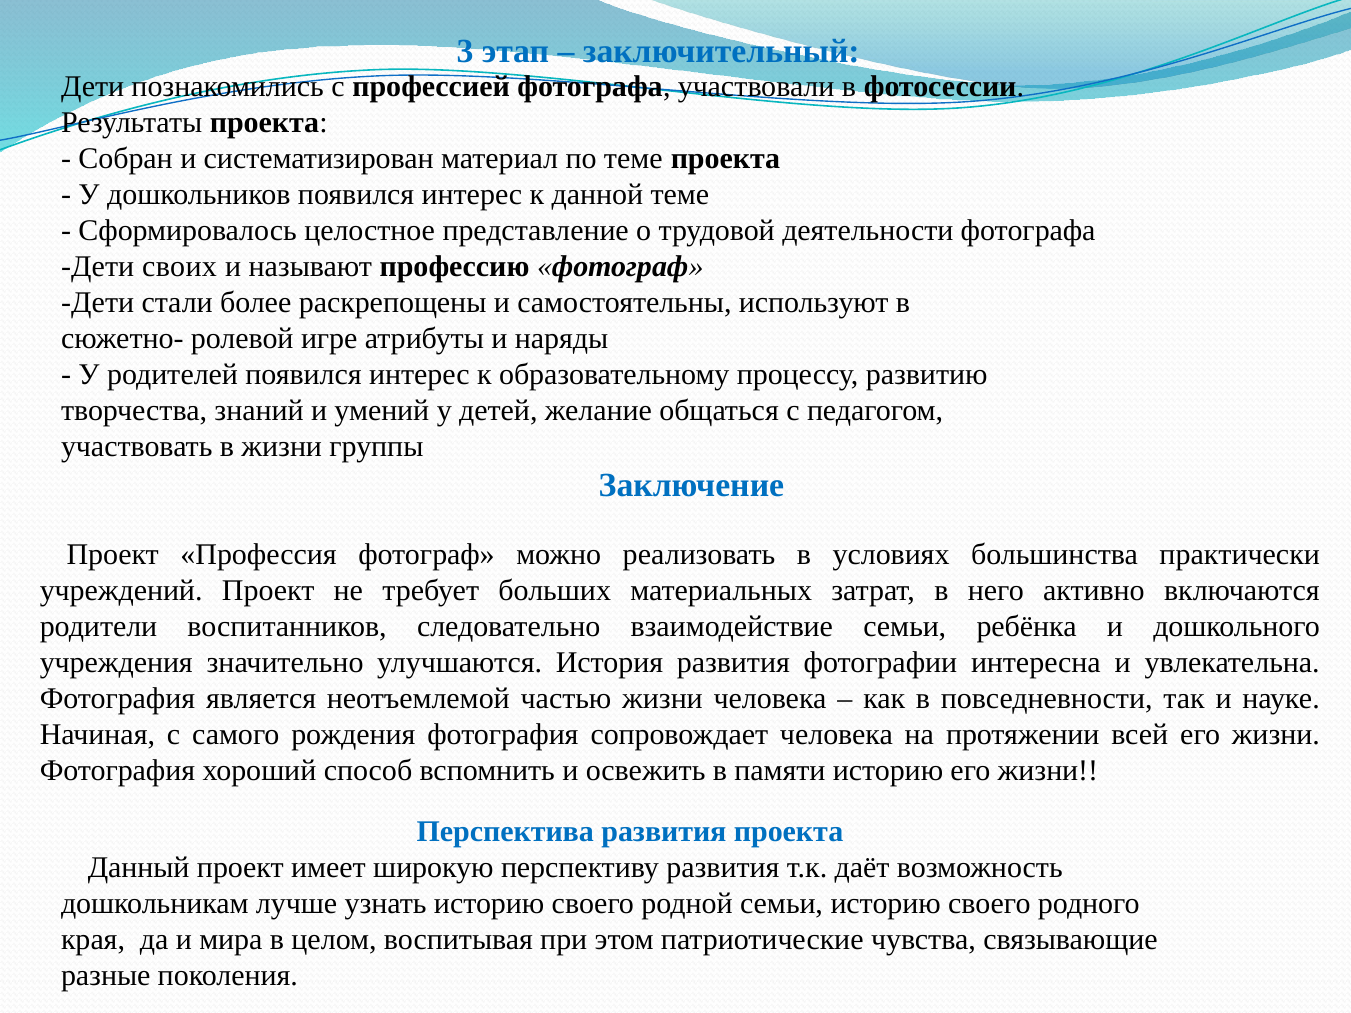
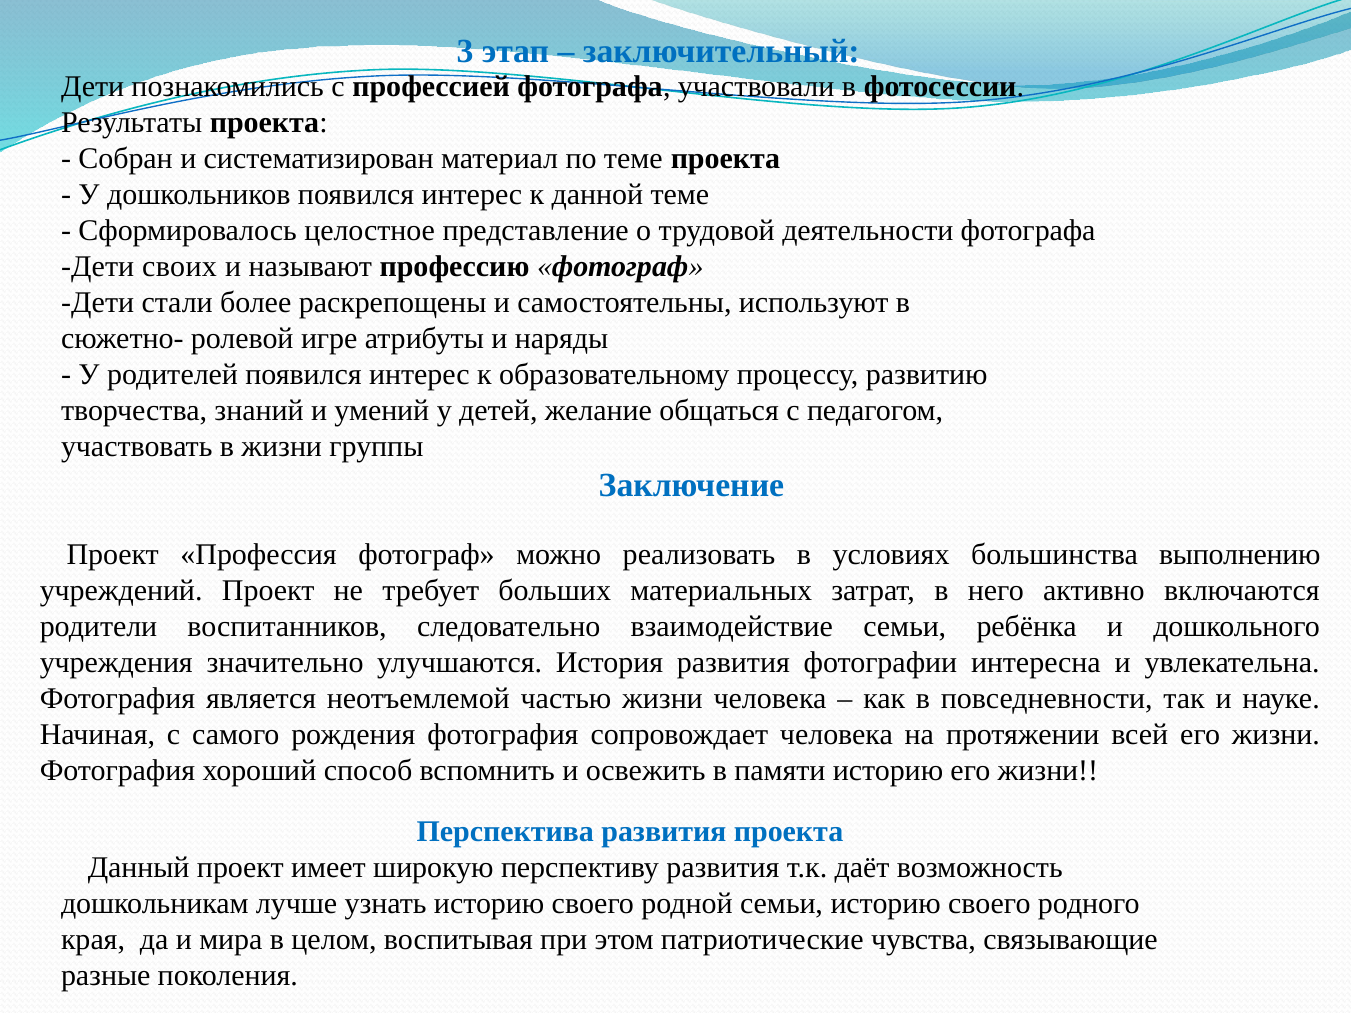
практически: практически -> выполнению
